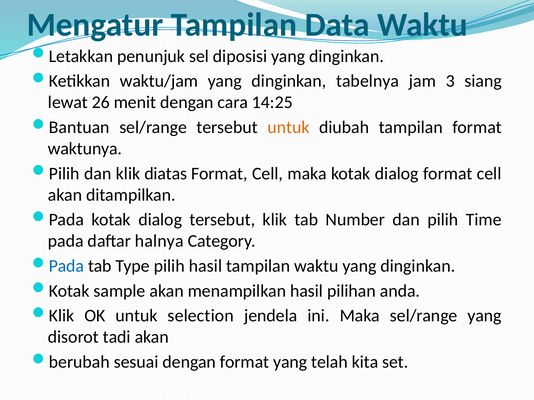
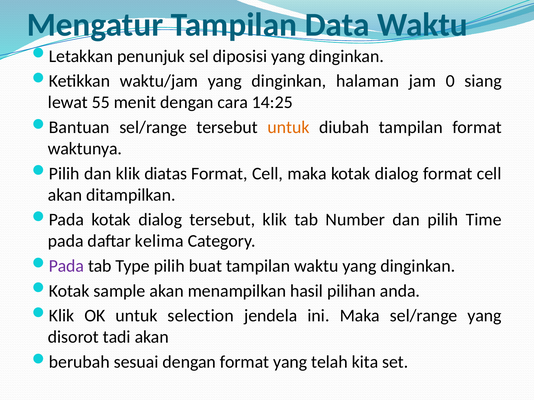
tabelnya: tabelnya -> halaman
3: 3 -> 0
26: 26 -> 55
halnya: halnya -> kelima
Pada at (66, 266) colour: blue -> purple
pilih hasil: hasil -> buat
